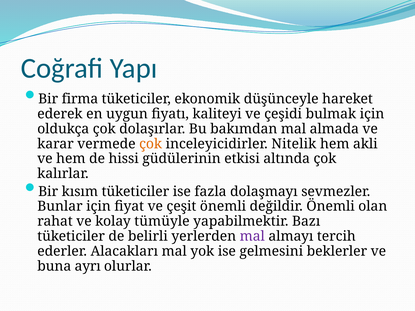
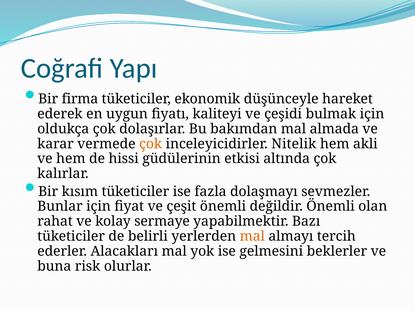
tümüyle: tümüyle -> sermaye
mal at (252, 236) colour: purple -> orange
ayrı: ayrı -> risk
